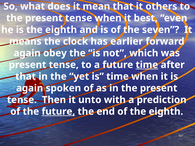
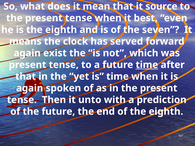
others: others -> source
earlier: earlier -> served
obey: obey -> exist
future at (58, 112) underline: present -> none
